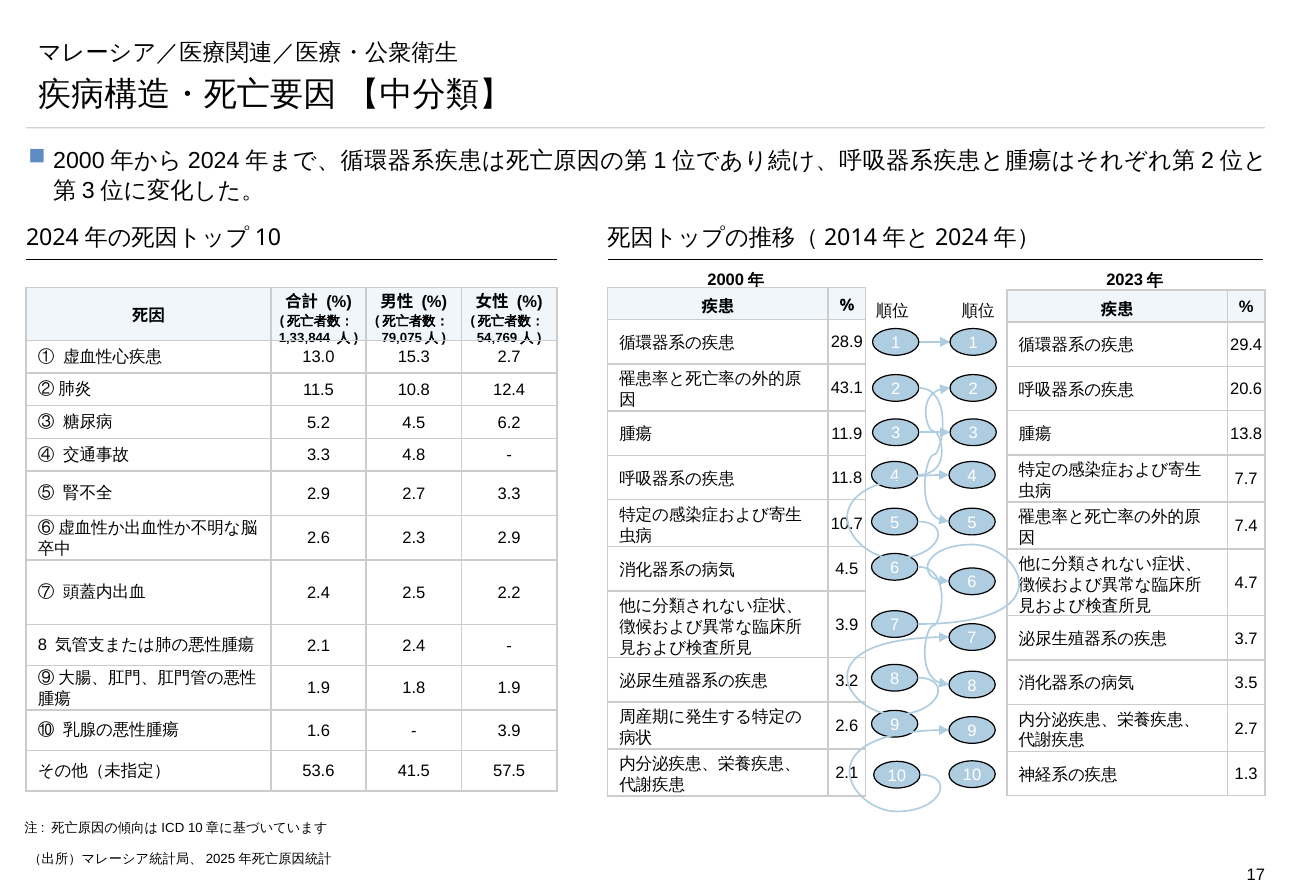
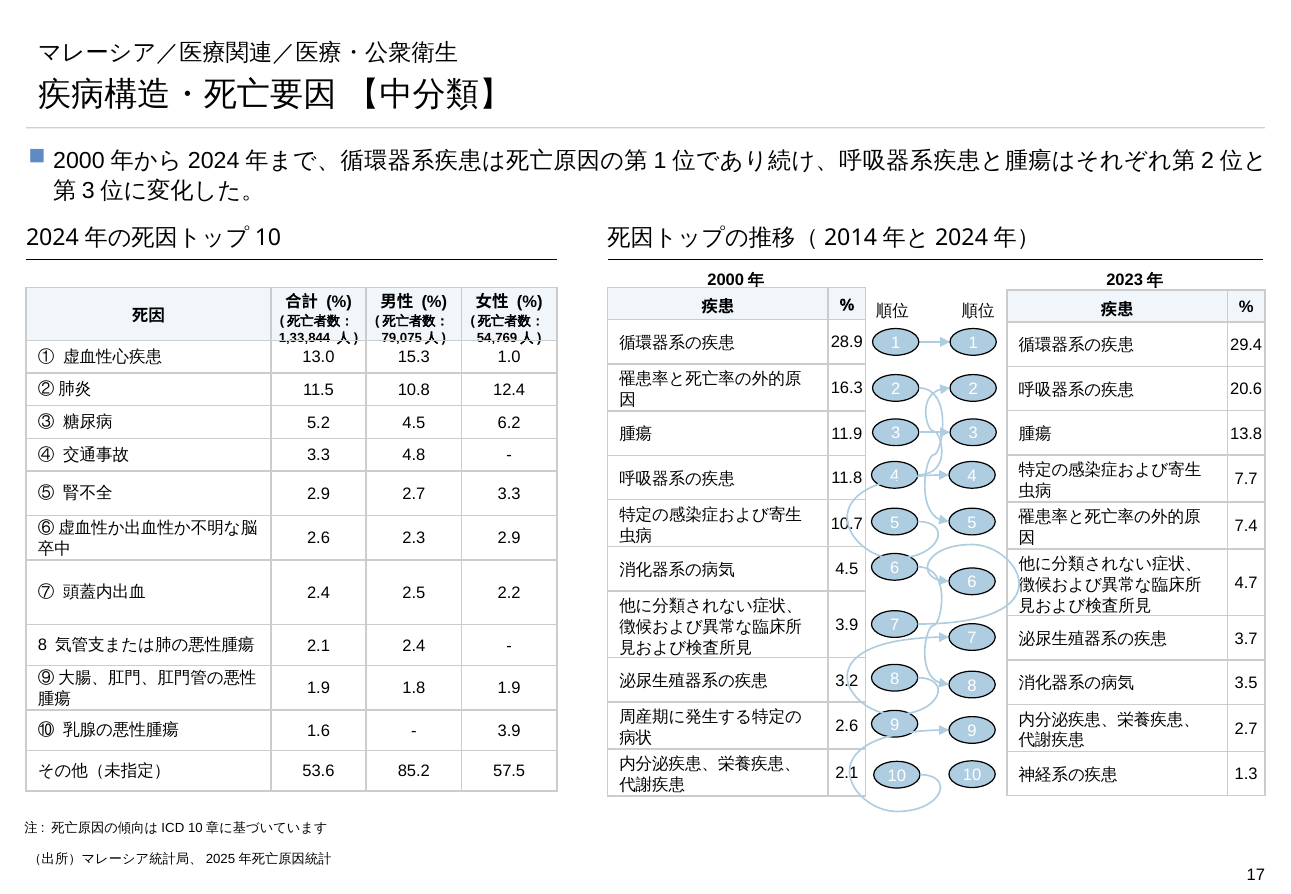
15.3 2.7: 2.7 -> 1.0
43.1: 43.1 -> 16.3
41.5: 41.5 -> 85.2
